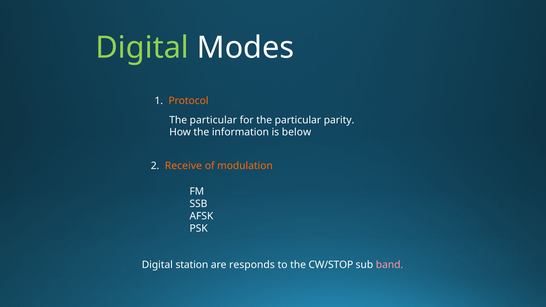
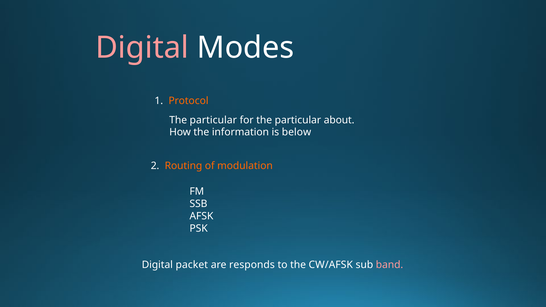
Digital at (142, 48) colour: light green -> pink
parity: parity -> about
Receive: Receive -> Routing
station: station -> packet
CW/STOP: CW/STOP -> CW/AFSK
